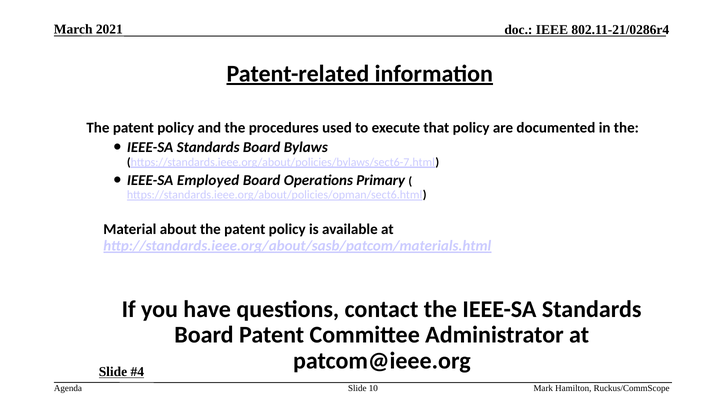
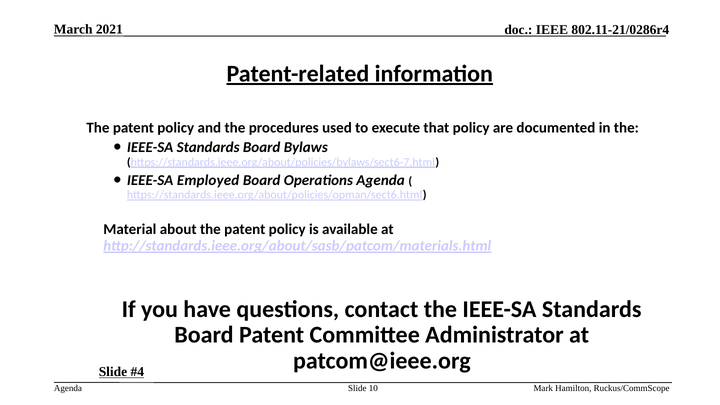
Operations Primary: Primary -> Agenda
